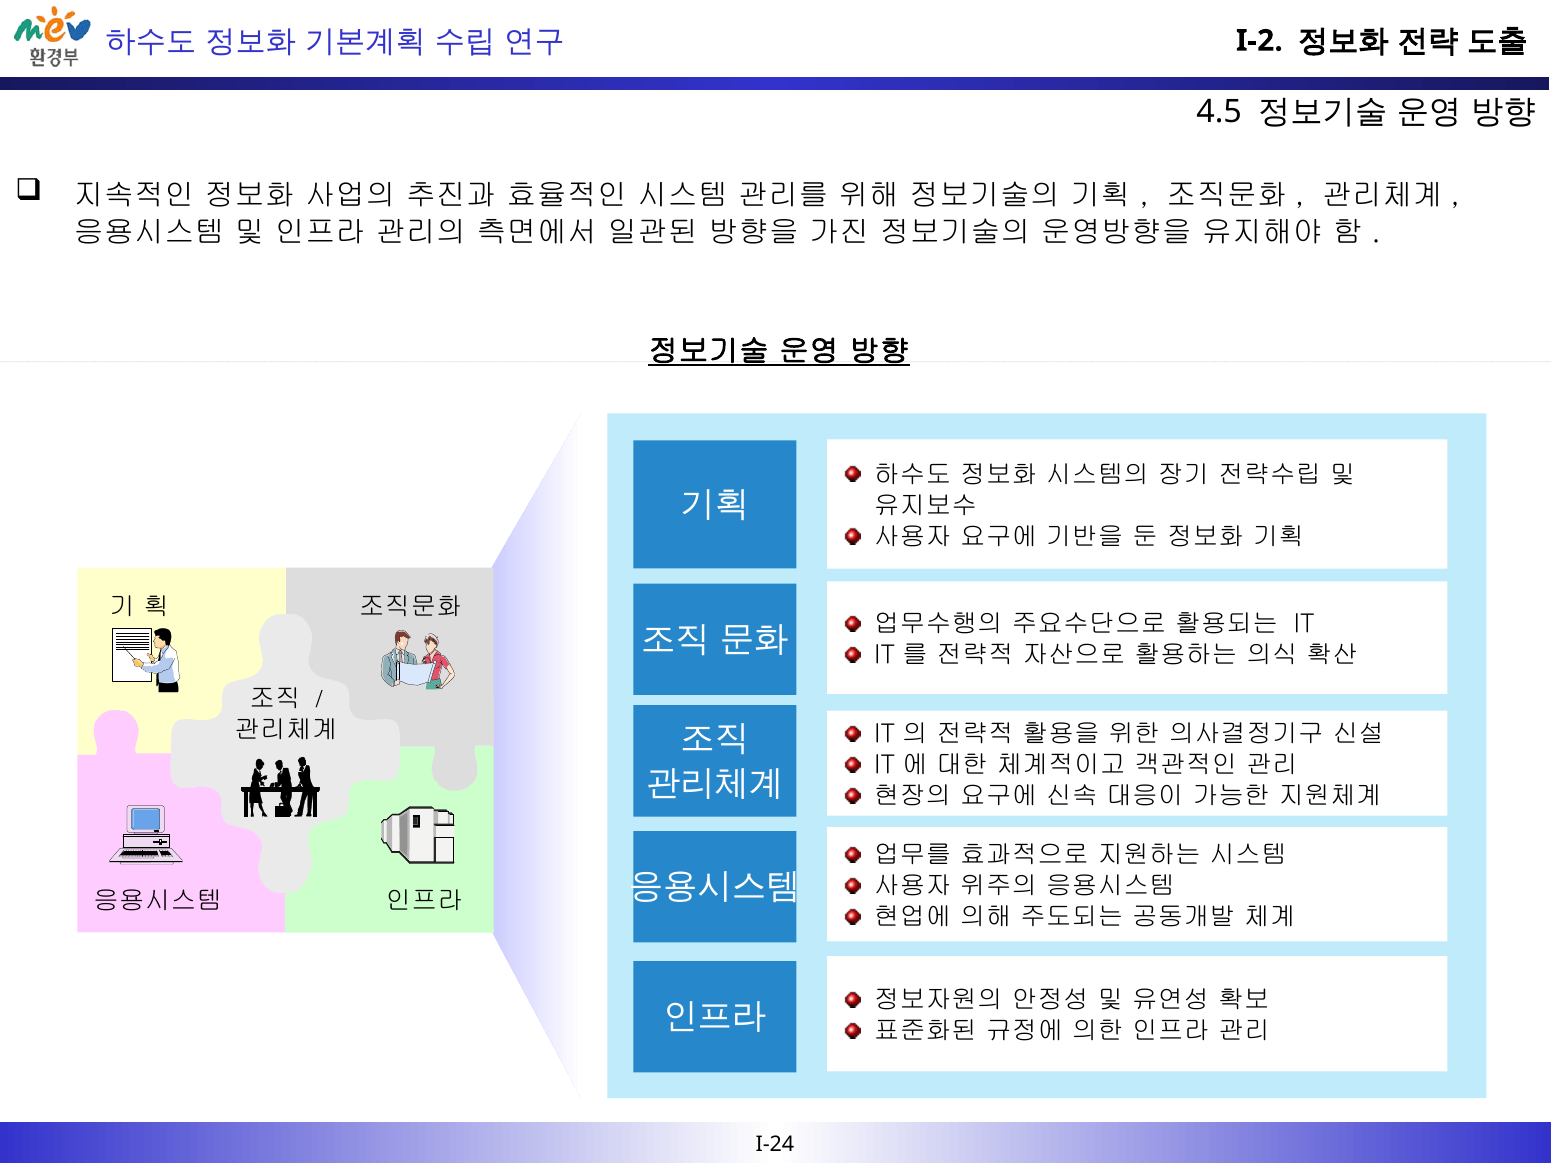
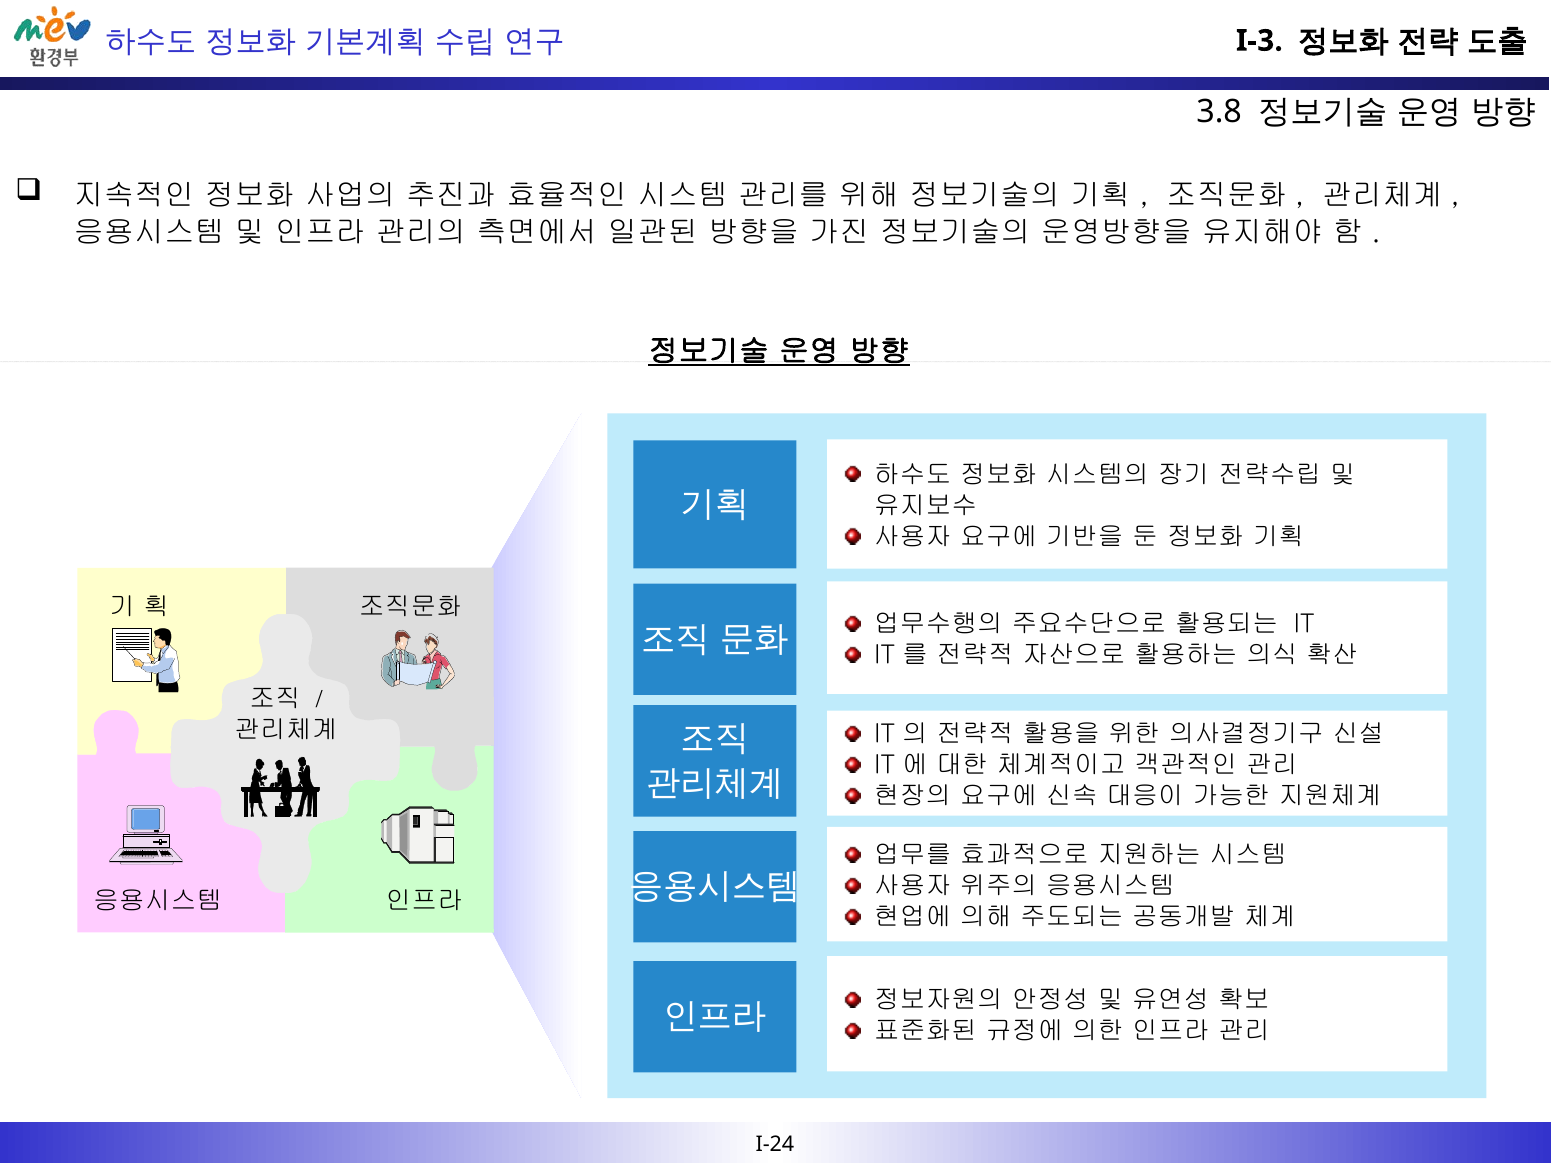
I-2: I-2 -> I-3
4.5: 4.5 -> 3.8
